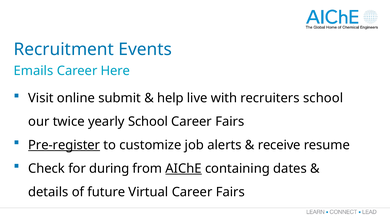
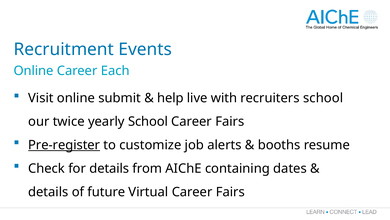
Emails at (33, 71): Emails -> Online
Here: Here -> Each
receive: receive -> booths
for during: during -> details
AIChE underline: present -> none
